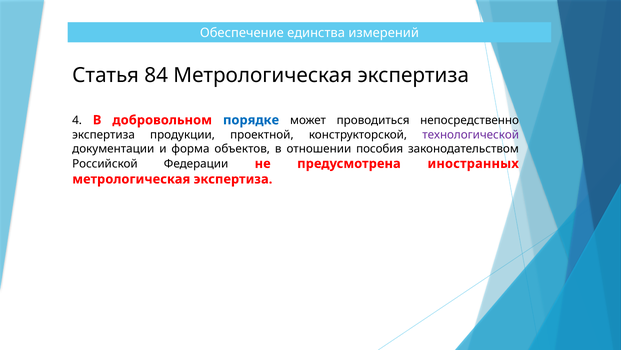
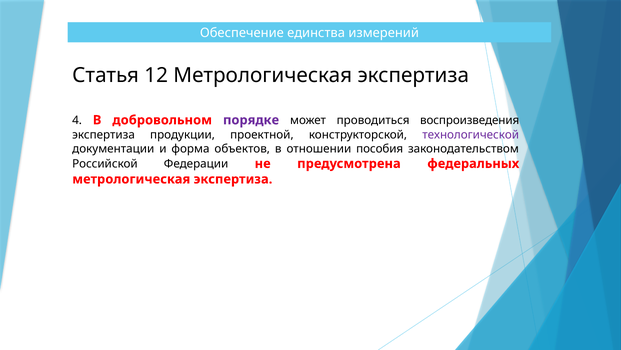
84: 84 -> 12
порядке colour: blue -> purple
непосредственно: непосредственно -> воспроизведения
иностранных: иностранных -> федеральных
